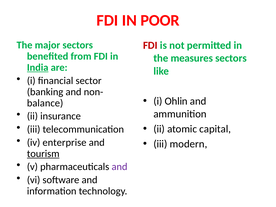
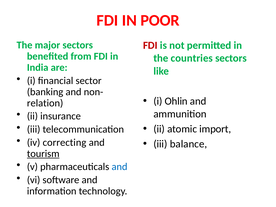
measures: measures -> countries
India underline: present -> none
balance: balance -> relation
capital: capital -> import
enterprise: enterprise -> correcting
modern: modern -> balance
and at (119, 167) colour: purple -> blue
